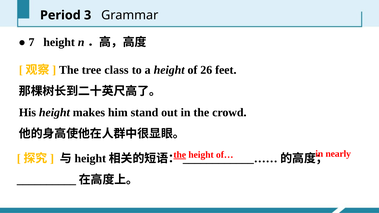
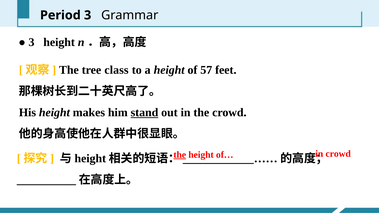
7 at (32, 42): 7 -> 3
26: 26 -> 57
stand underline: none -> present
nearly at (338, 154): nearly -> crowd
